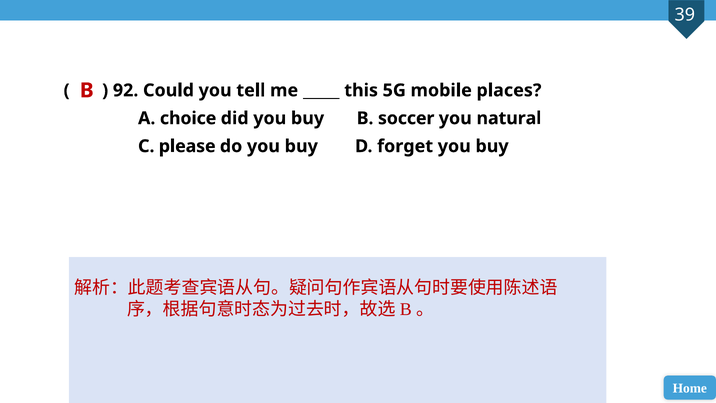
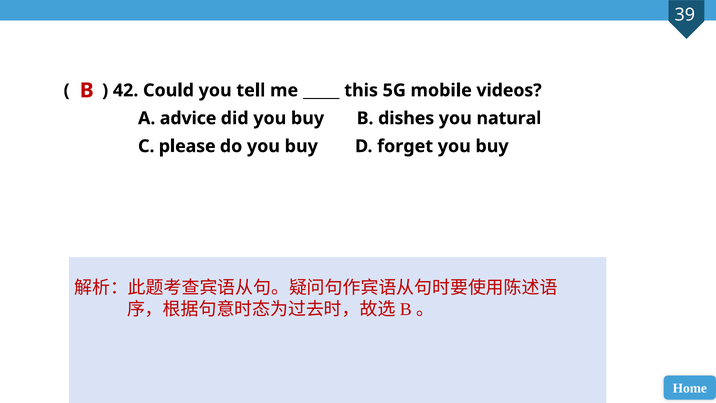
92: 92 -> 42
places: places -> videos
choice: choice -> advice
soccer: soccer -> dishes
